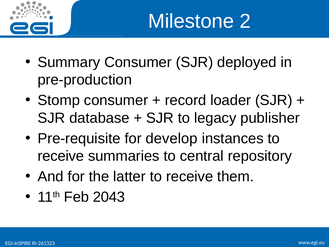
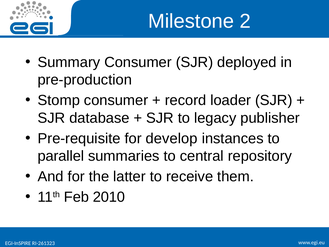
receive at (61, 156): receive -> parallel
2043: 2043 -> 2010
